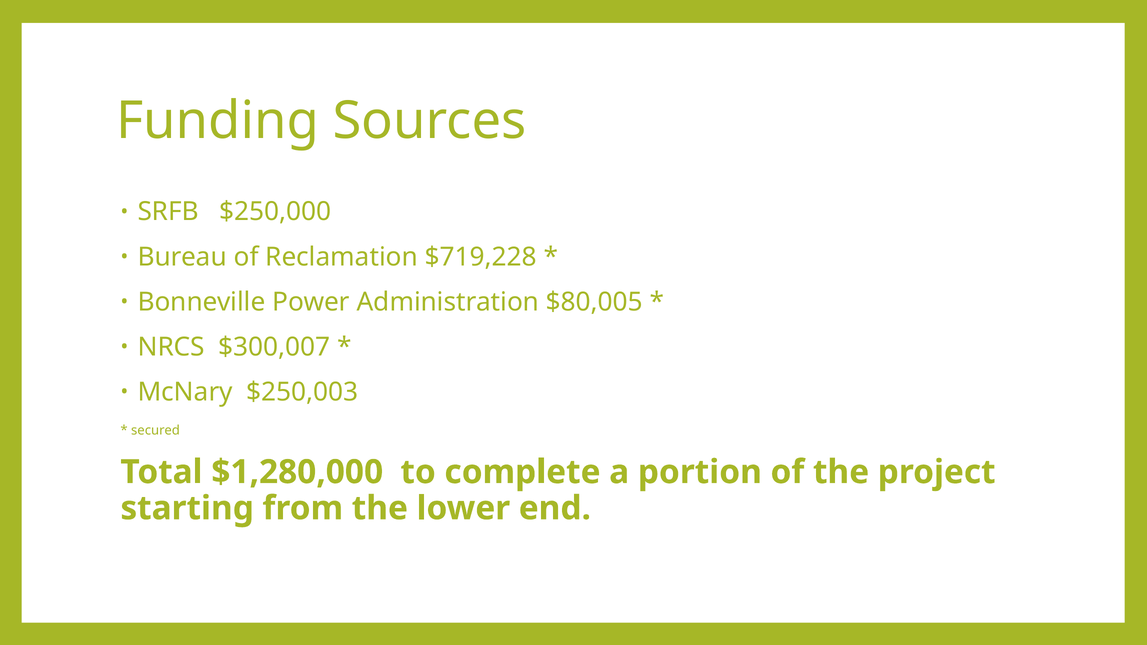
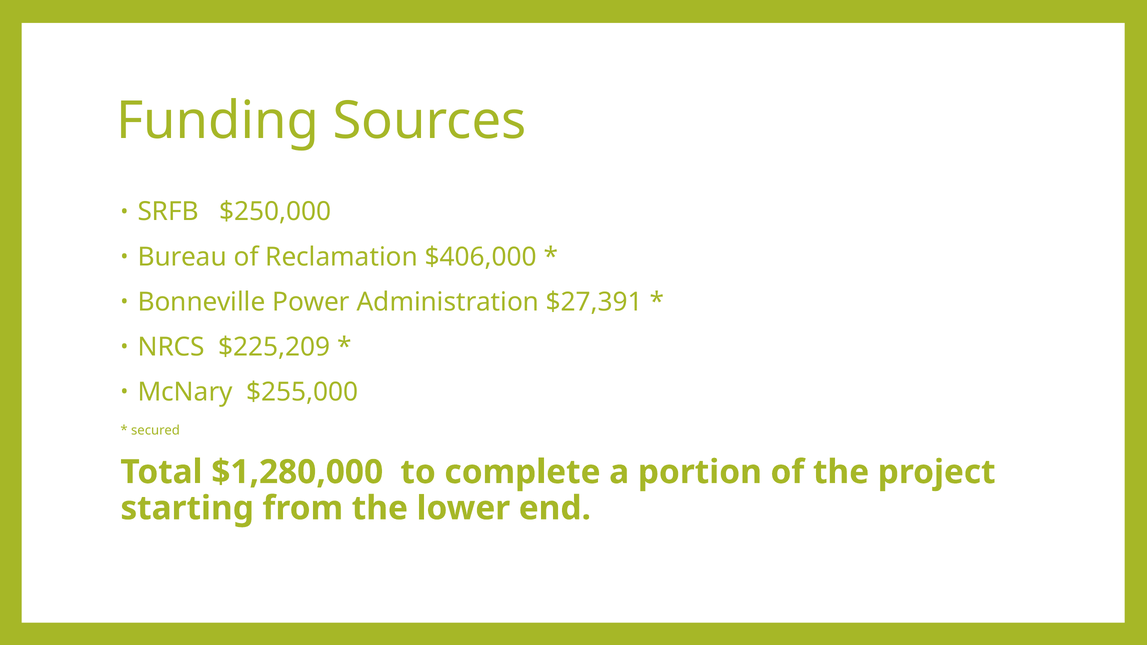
$719,228: $719,228 -> $406,000
$80,005: $80,005 -> $27,391
$300,007: $300,007 -> $225,209
$250,003: $250,003 -> $255,000
